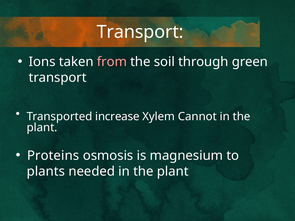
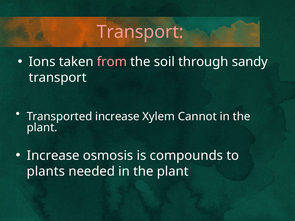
Transport at (140, 32) colour: white -> pink
green: green -> sandy
Proteins at (53, 156): Proteins -> Increase
magnesium: magnesium -> compounds
